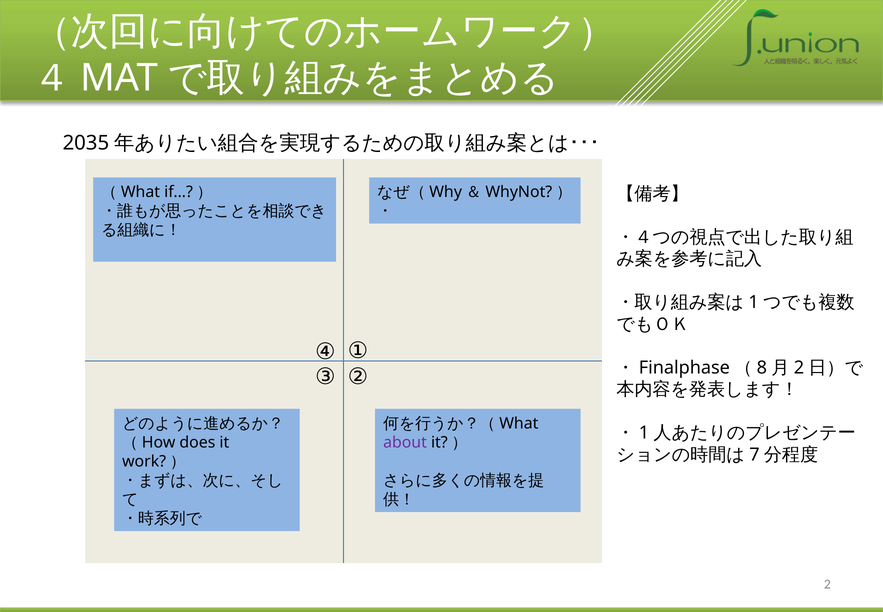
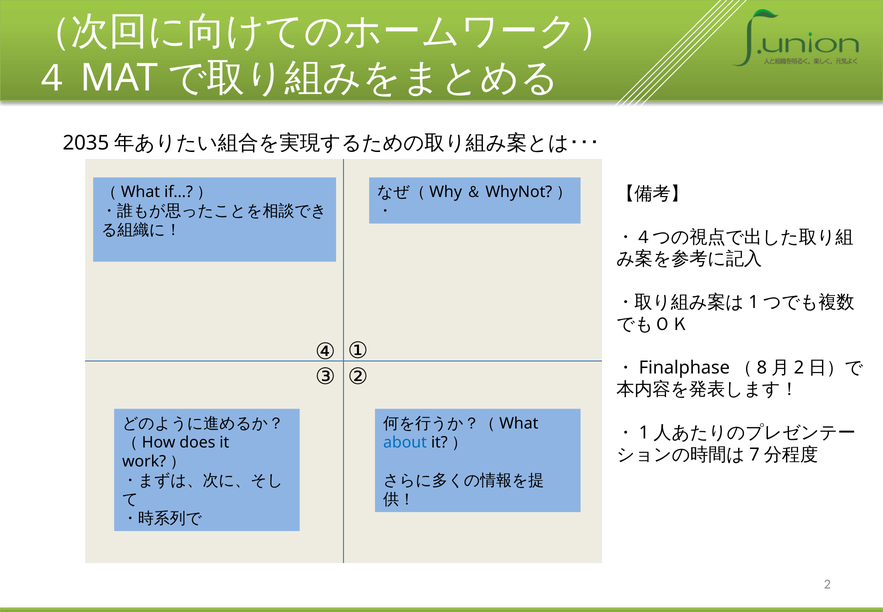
about colour: purple -> blue
